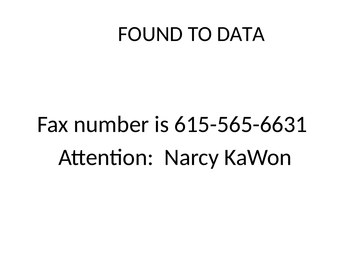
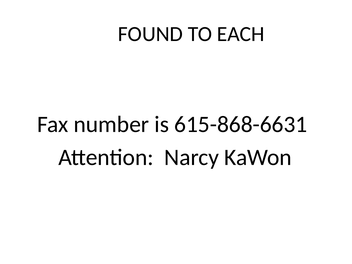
DATA: DATA -> EACH
615-565-6631: 615-565-6631 -> 615-868-6631
